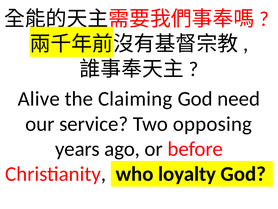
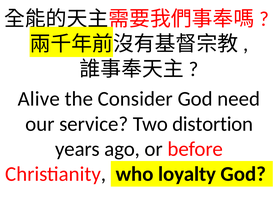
Claiming: Claiming -> Consider
opposing: opposing -> distortion
